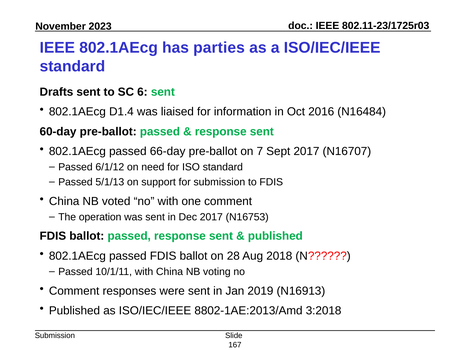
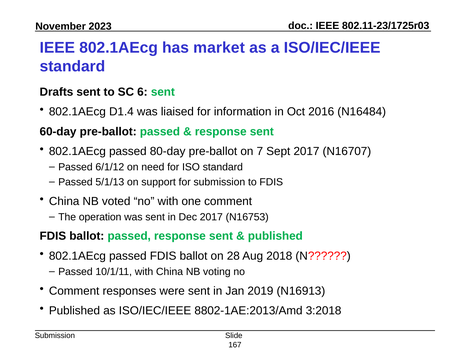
parties: parties -> market
66-day: 66-day -> 80-day
